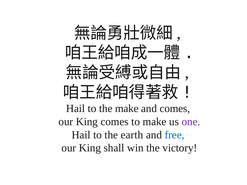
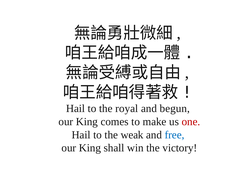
the make: make -> royal
and comes: comes -> begun
one colour: purple -> red
earth: earth -> weak
